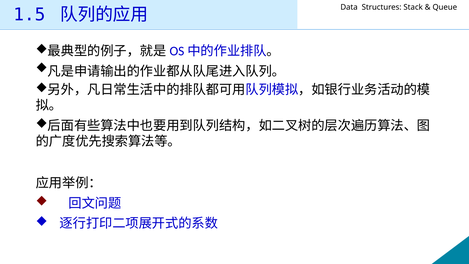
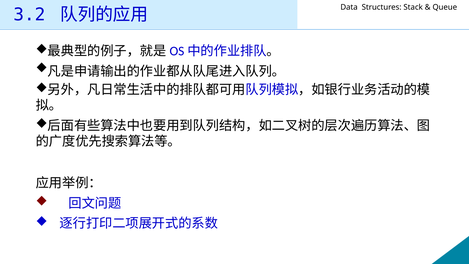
1.5: 1.5 -> 3.2
